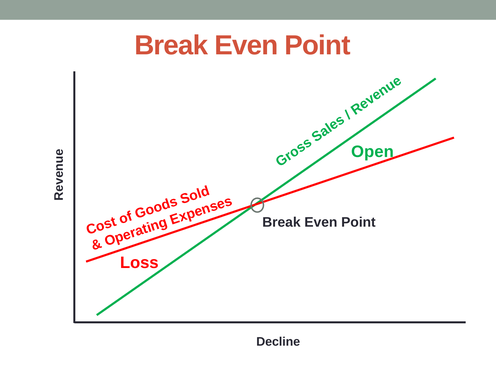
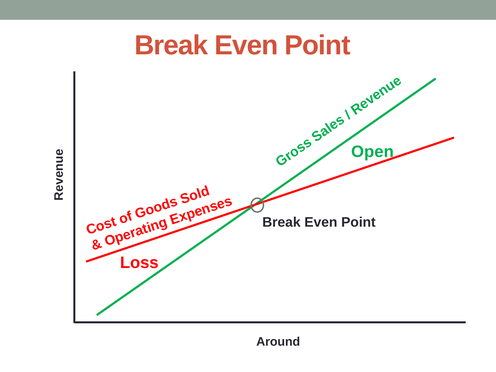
Decline: Decline -> Around
